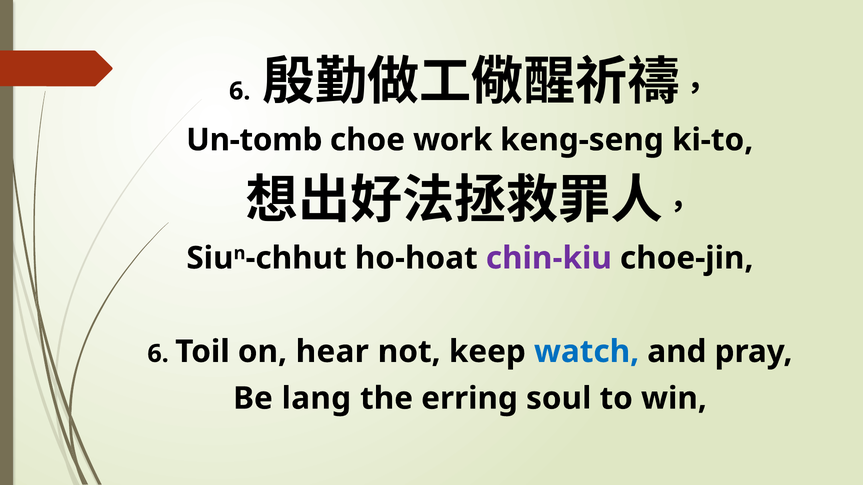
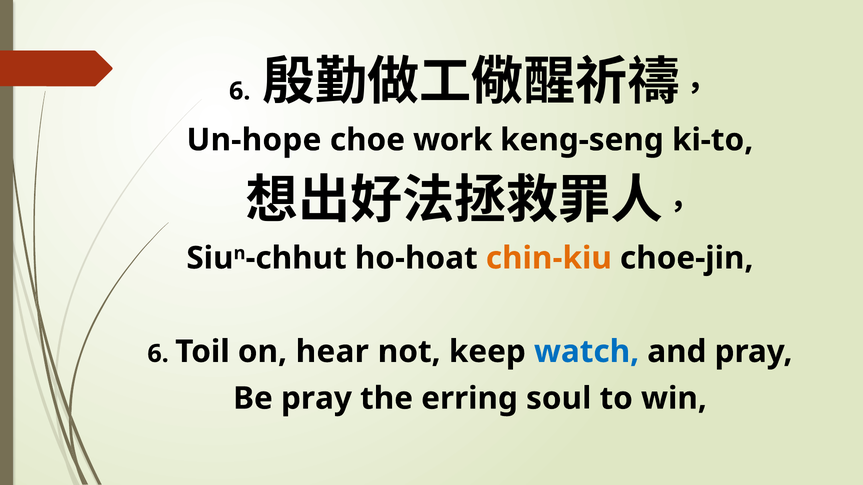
Un-tomb: Un-tomb -> Un-hope
chin-kiu colour: purple -> orange
Be lang: lang -> pray
